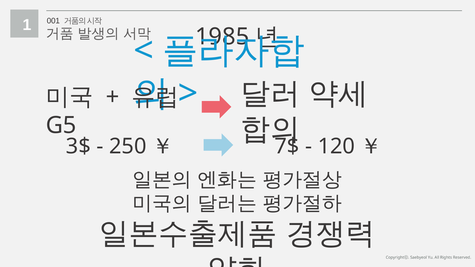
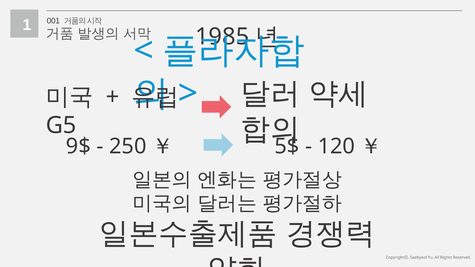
3$: 3$ -> 9$
7$: 7$ -> 5$
